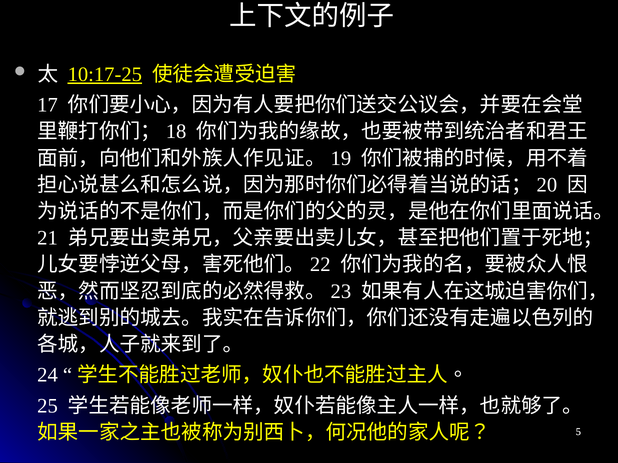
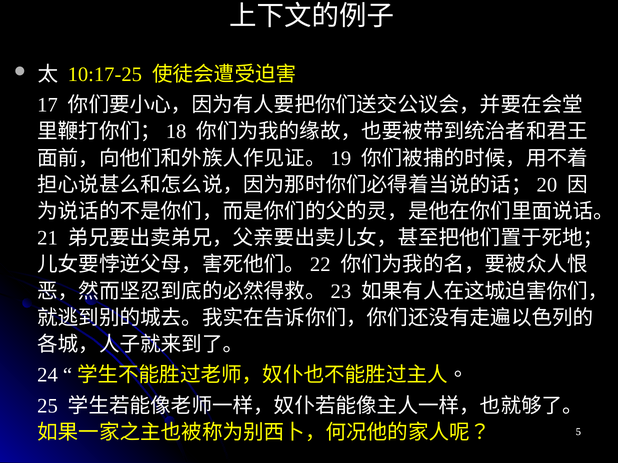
10:17-25 underline: present -> none
